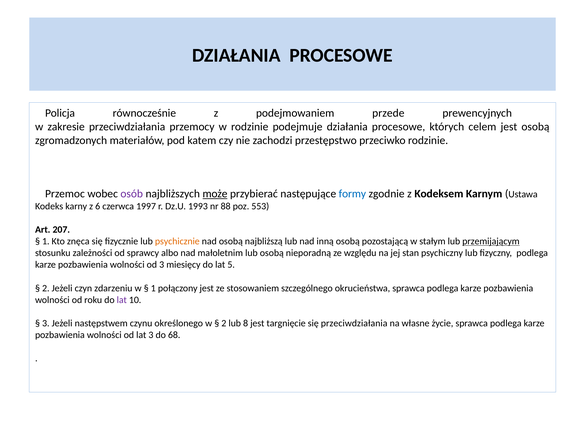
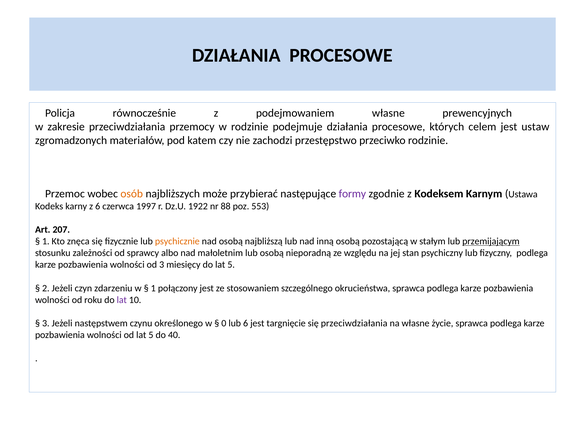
podejmowaniem przede: przede -> własne
jest osobą: osobą -> ustaw
osób colour: purple -> orange
może underline: present -> none
formy colour: blue -> purple
1993: 1993 -> 1922
2 at (224, 323): 2 -> 0
lub 8: 8 -> 6
od lat 3: 3 -> 5
68: 68 -> 40
